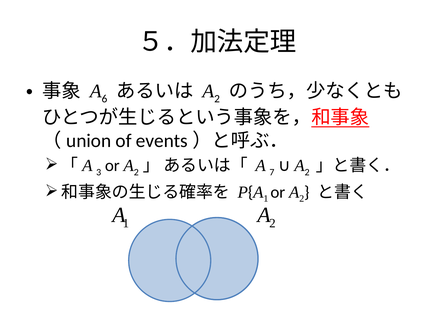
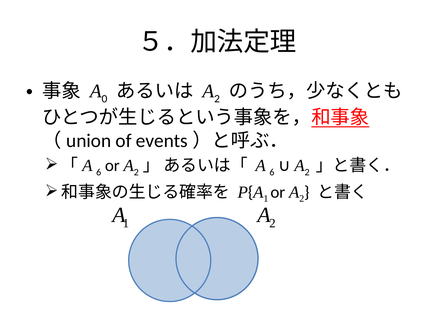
6: 6 -> 0
3 at (99, 172): 3 -> 6
7 at (272, 172): 7 -> 6
